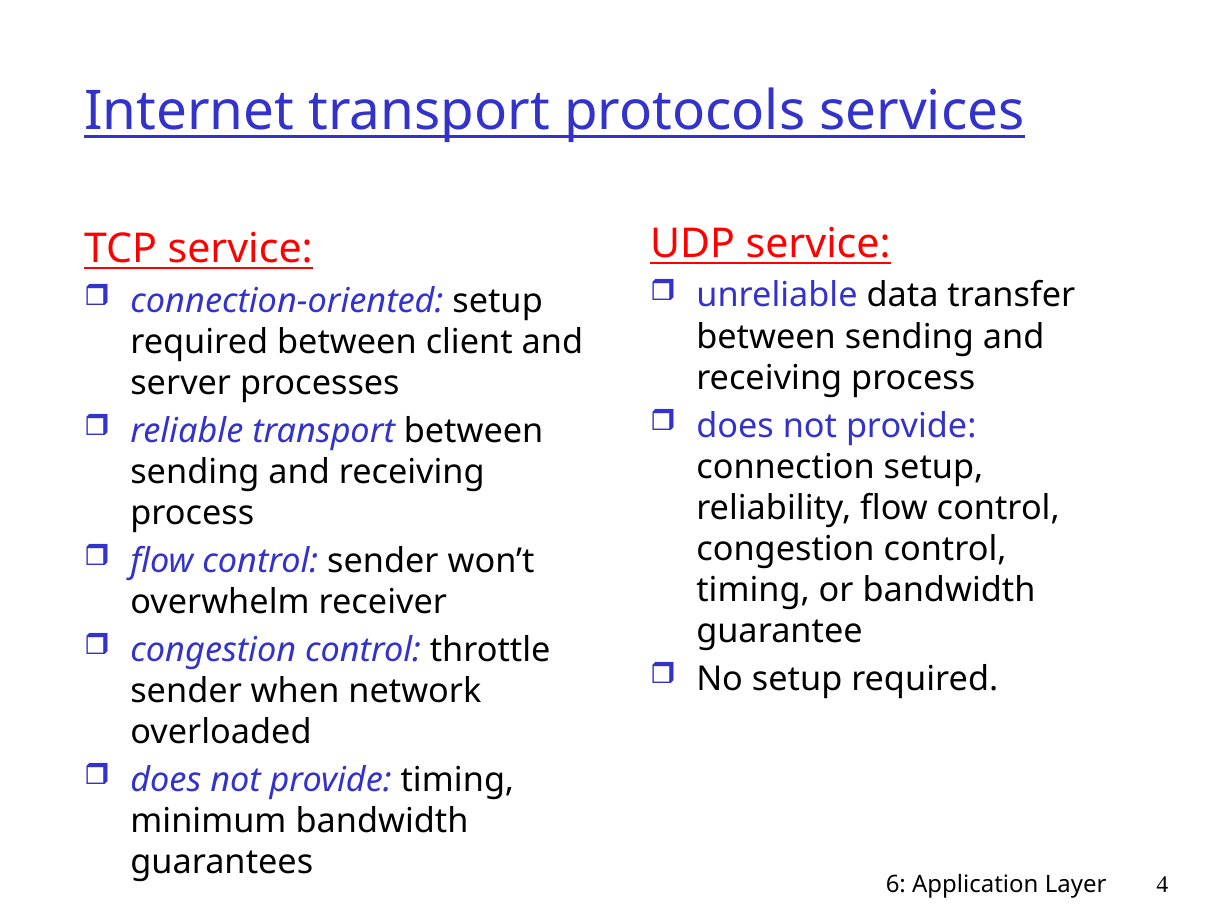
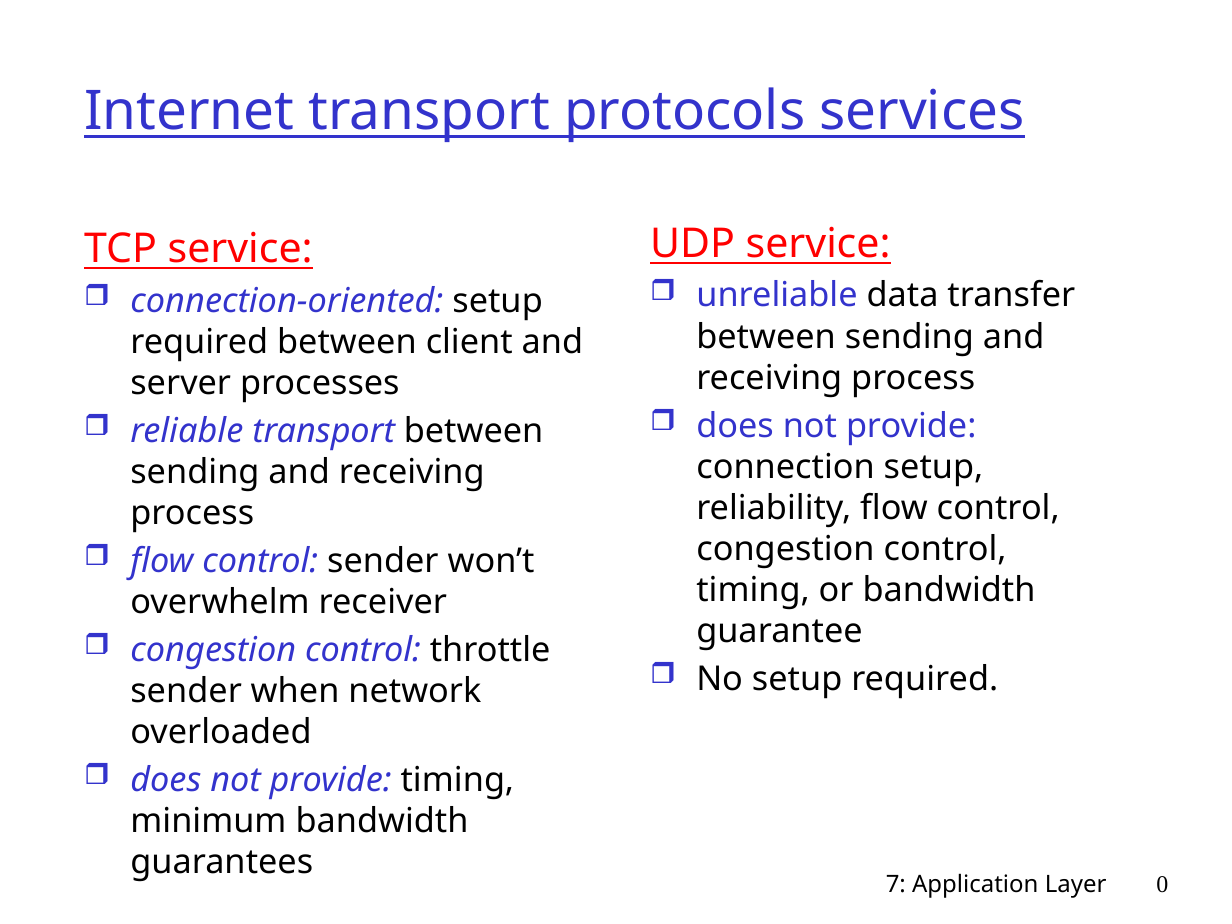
6: 6 -> 7
4: 4 -> 0
